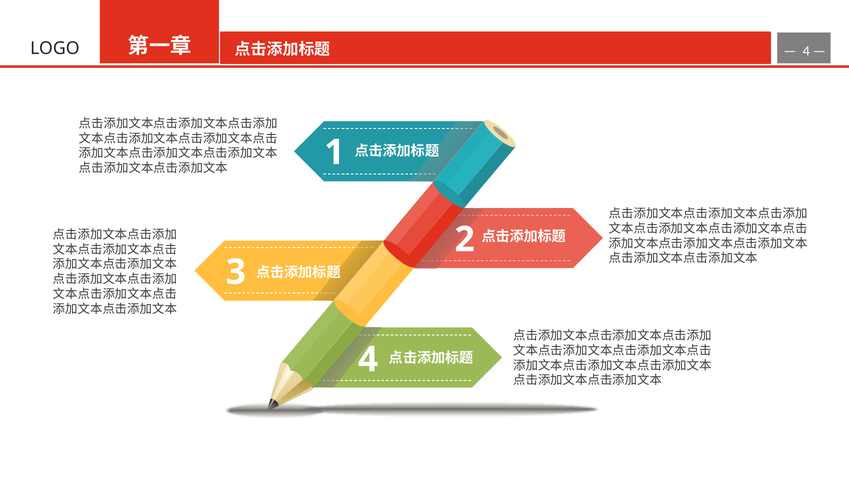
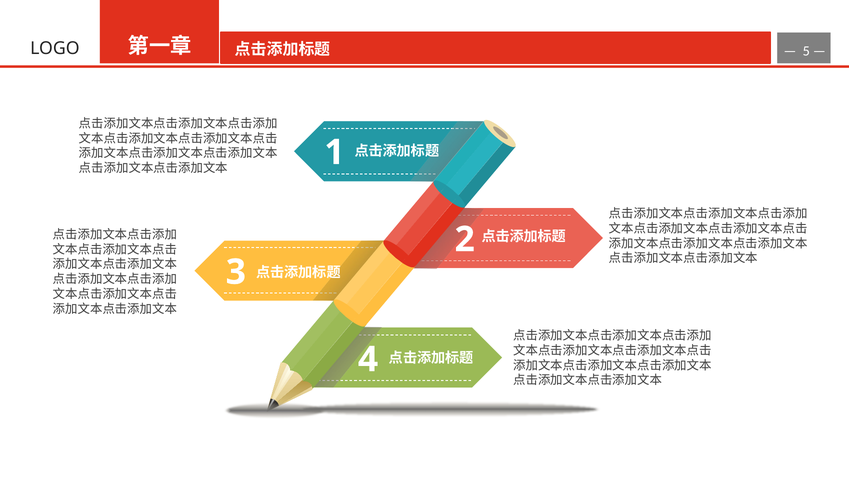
4 at (806, 51): 4 -> 5
